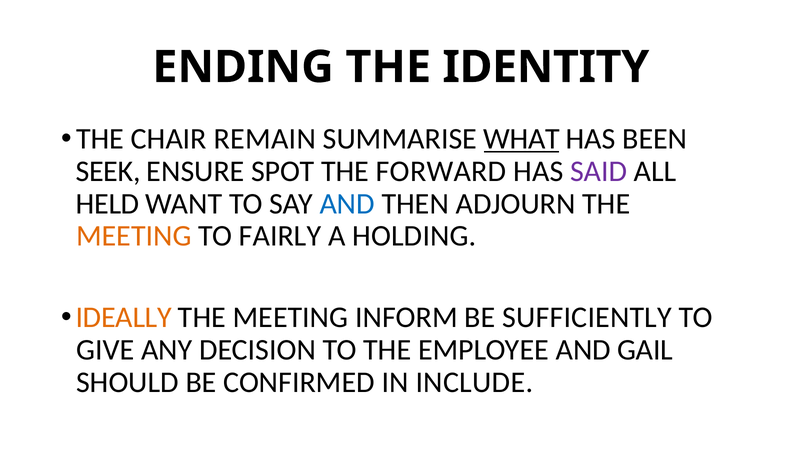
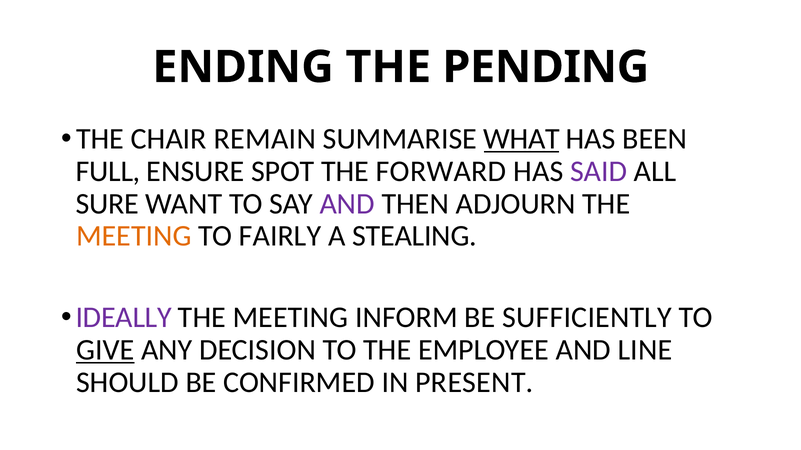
IDENTITY: IDENTITY -> PENDING
SEEK: SEEK -> FULL
HELD: HELD -> SURE
AND at (347, 204) colour: blue -> purple
HOLDING: HOLDING -> STEALING
IDEALLY colour: orange -> purple
GIVE underline: none -> present
GAIL: GAIL -> LINE
INCLUDE: INCLUDE -> PRESENT
